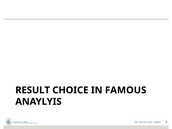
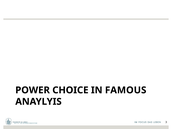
RESULT: RESULT -> POWER
